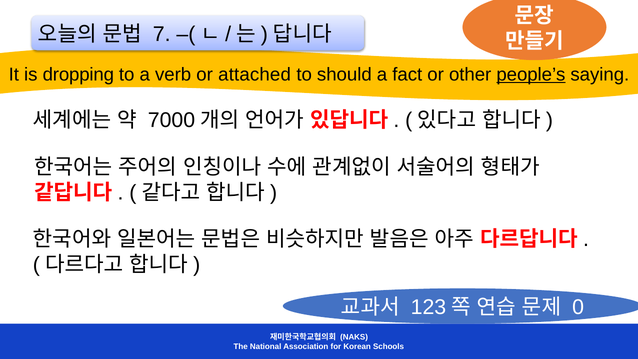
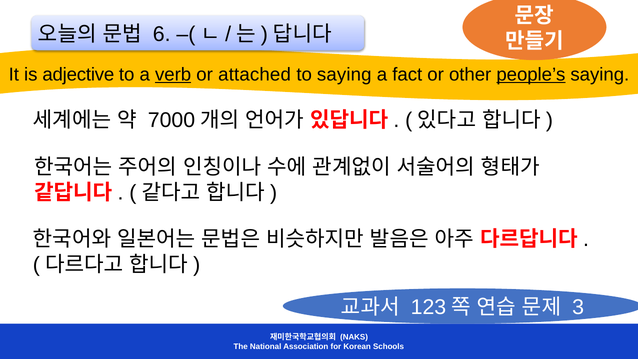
7: 7 -> 6
dropping: dropping -> adjective
verb underline: none -> present
to should: should -> saying
0: 0 -> 3
